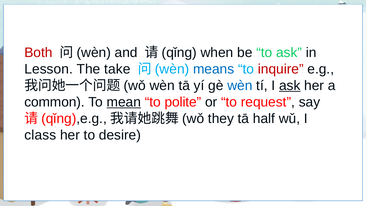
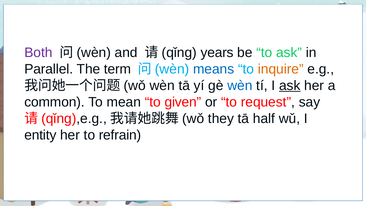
Both colour: red -> purple
when: when -> years
Lesson: Lesson -> Parallel
take: take -> term
inquire colour: red -> orange
mean underline: present -> none
polite: polite -> given
class: class -> entity
desire: desire -> refrain
